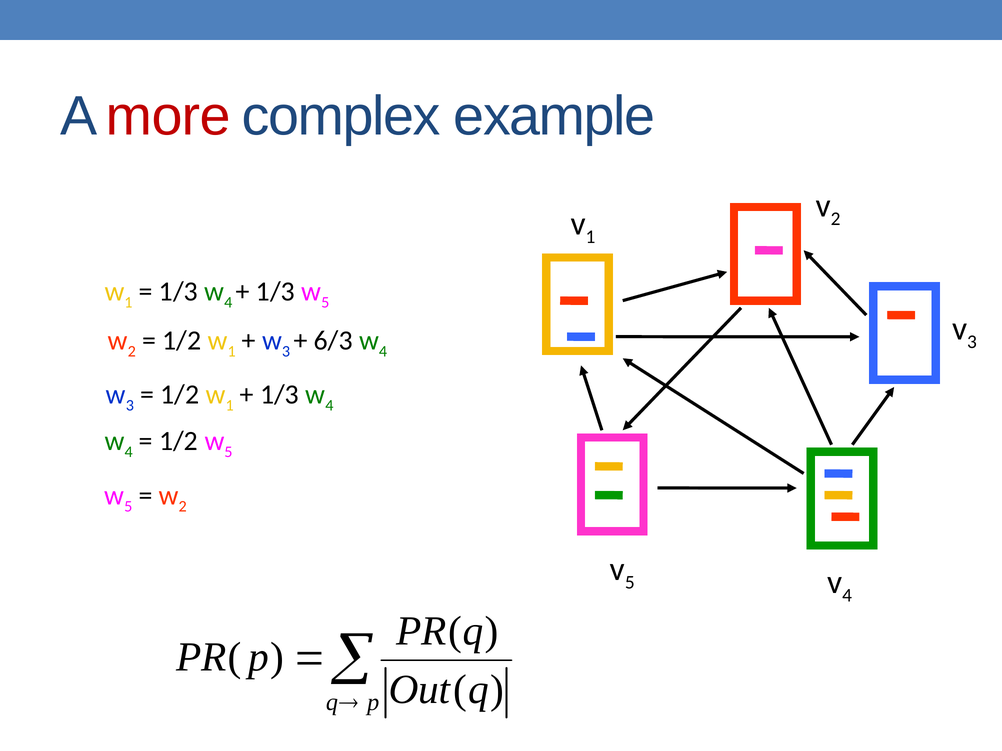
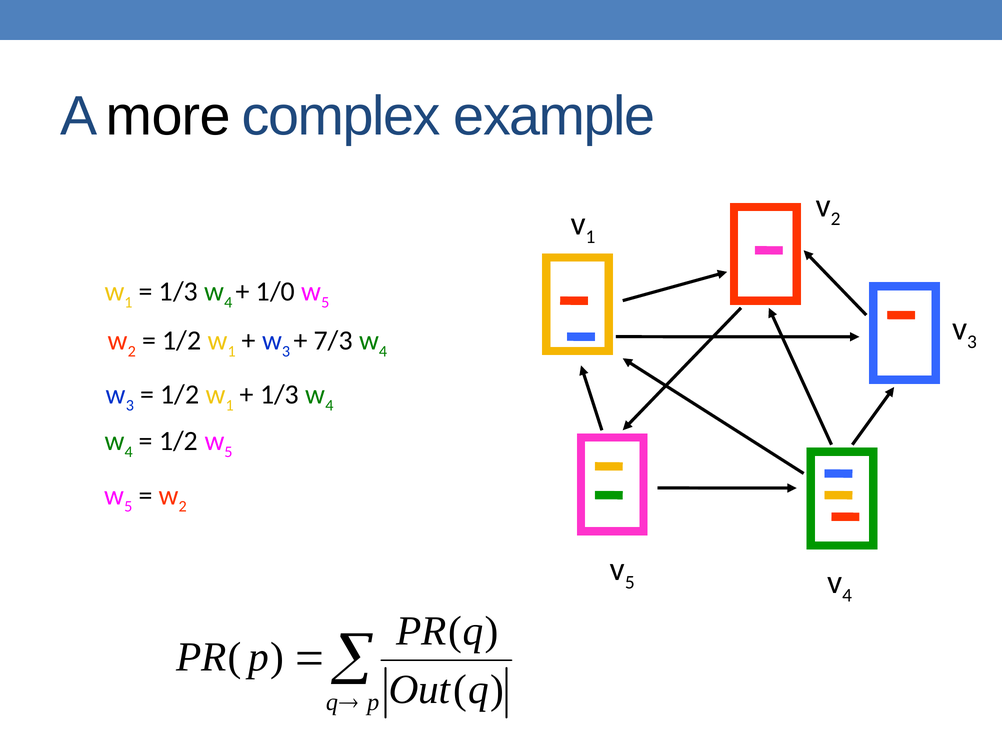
more colour: red -> black
1/3 at (275, 292): 1/3 -> 1/0
6/3: 6/3 -> 7/3
